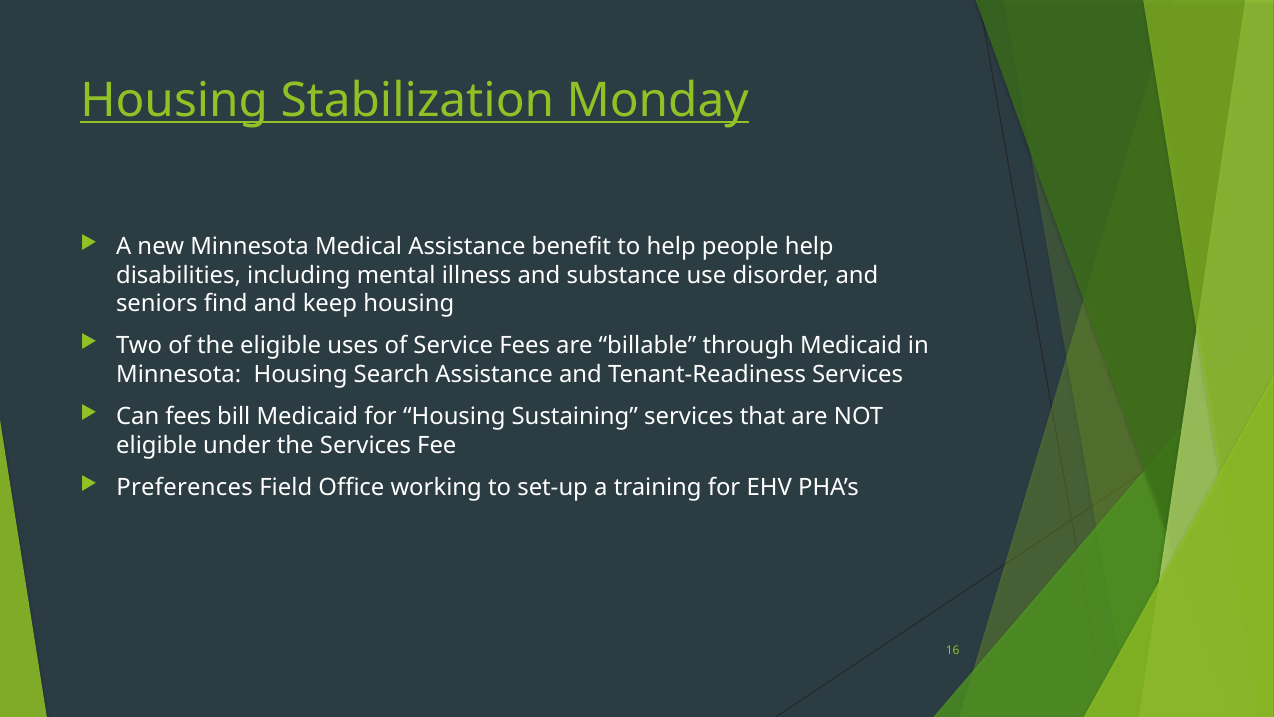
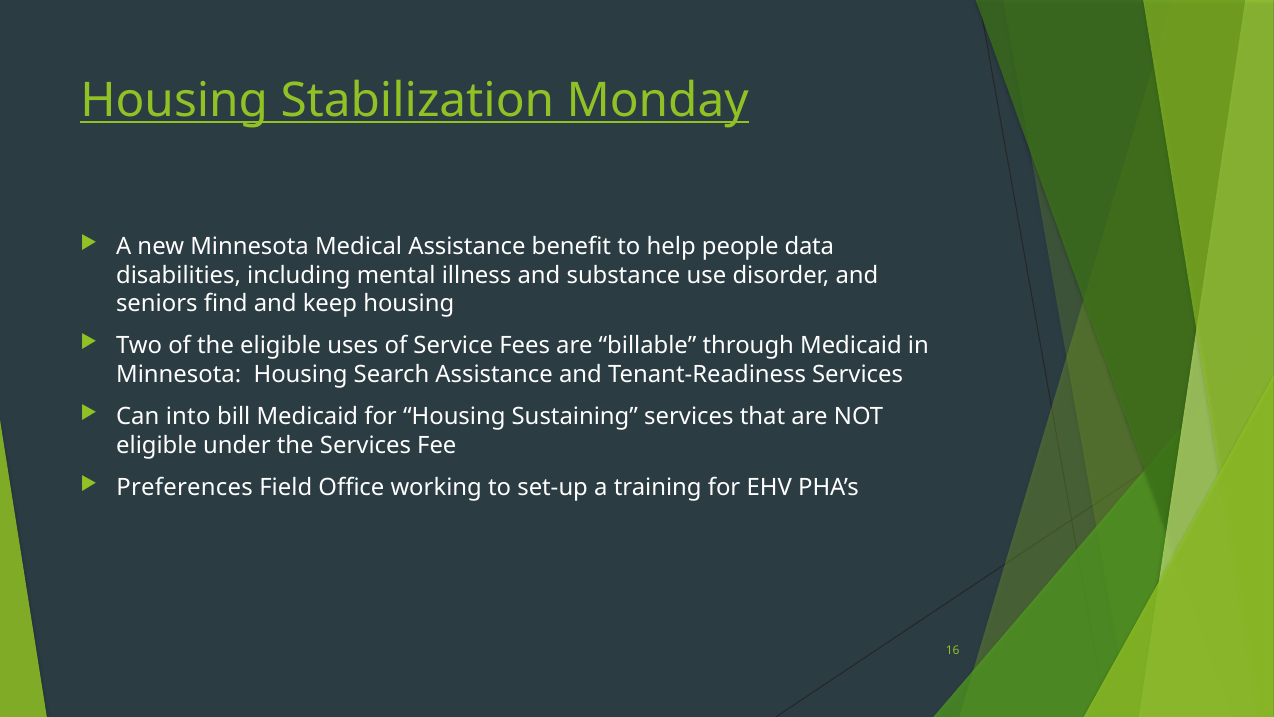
people help: help -> data
Can fees: fees -> into
